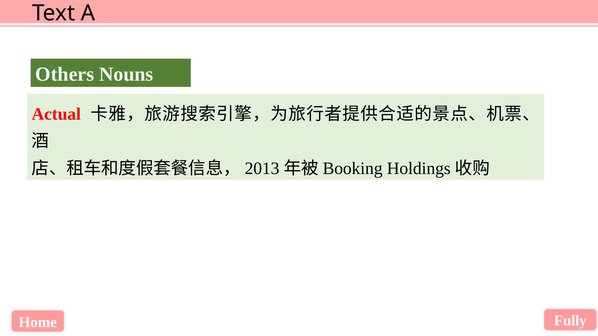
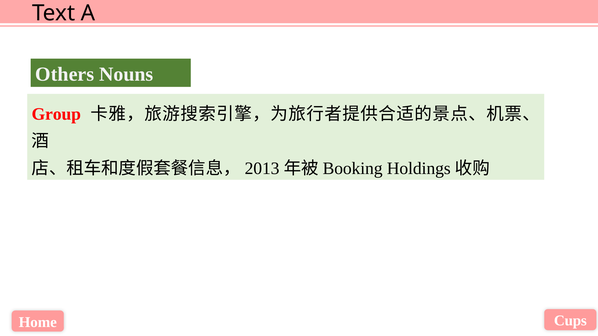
Actual: Actual -> Group
Fully: Fully -> Cups
